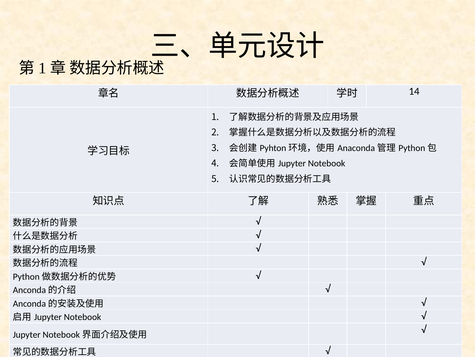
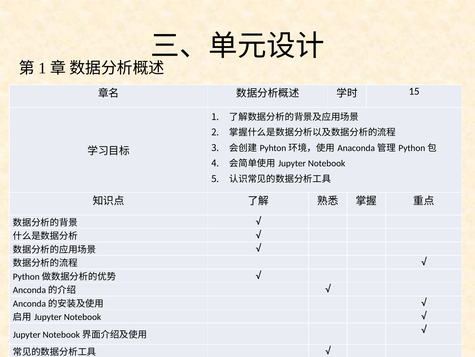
14: 14 -> 15
